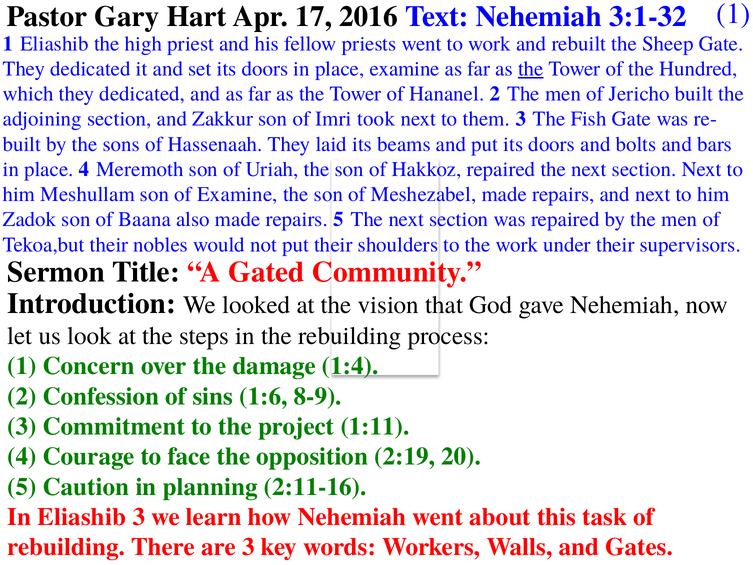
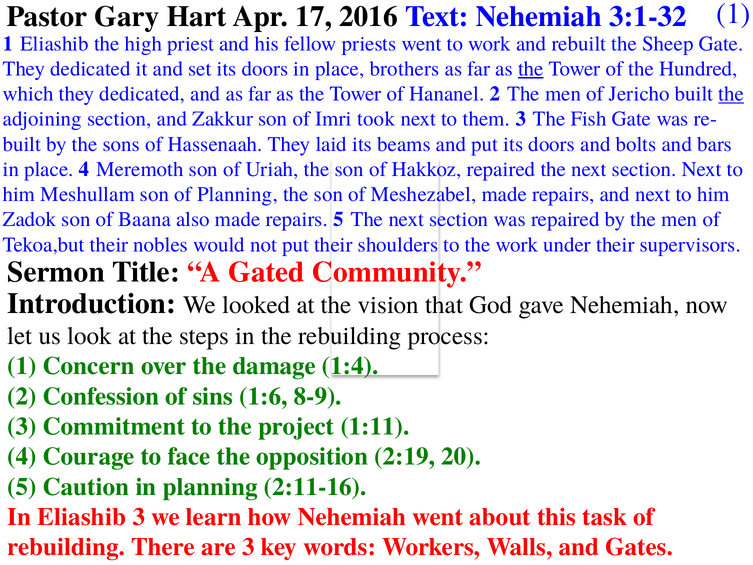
place examine: examine -> brothers
the at (731, 94) underline: none -> present
of Examine: Examine -> Planning
